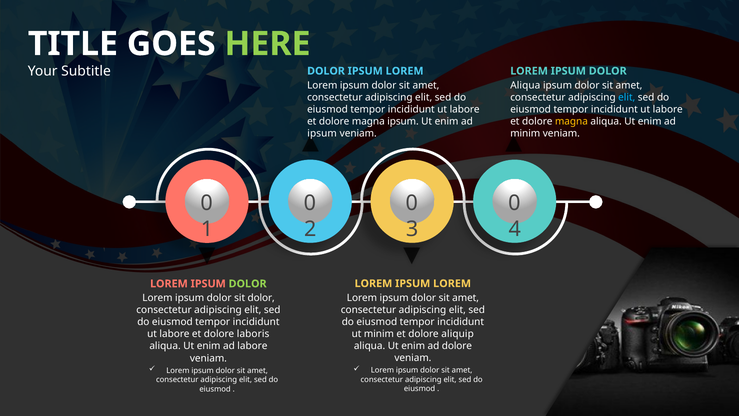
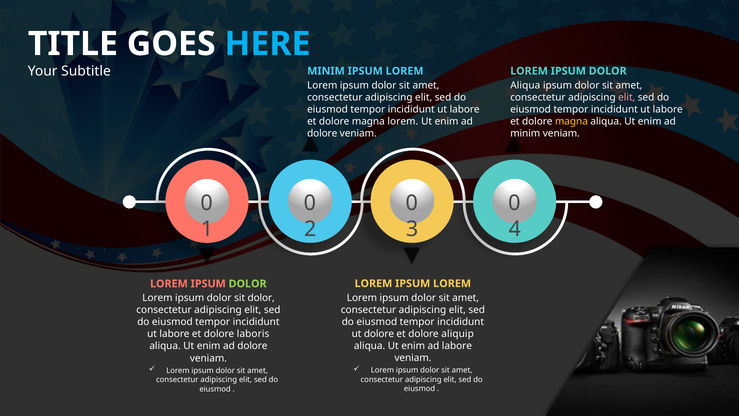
HERE colour: light green -> light blue
DOLOR at (326, 71): DOLOR -> MINIM
elit at (627, 97) colour: light blue -> pink
magna ipsum: ipsum -> lorem
ipsum at (322, 133): ipsum -> dolore
ut minim: minim -> dolore
ad dolore: dolore -> labore
labore at (252, 346): labore -> dolore
